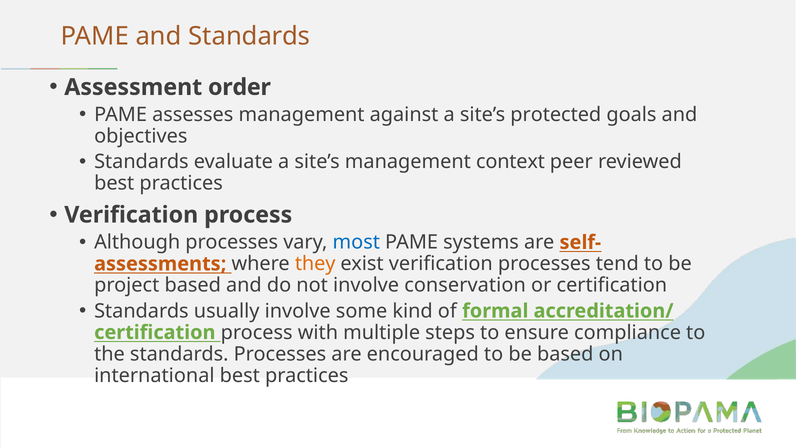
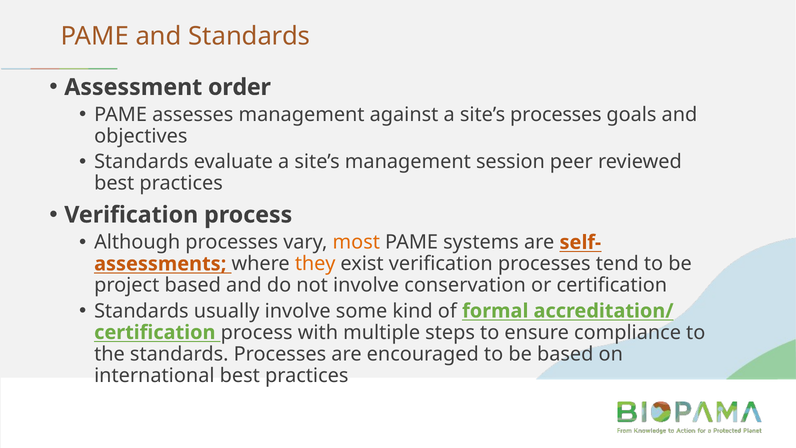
site’s protected: protected -> processes
context: context -> session
most colour: blue -> orange
